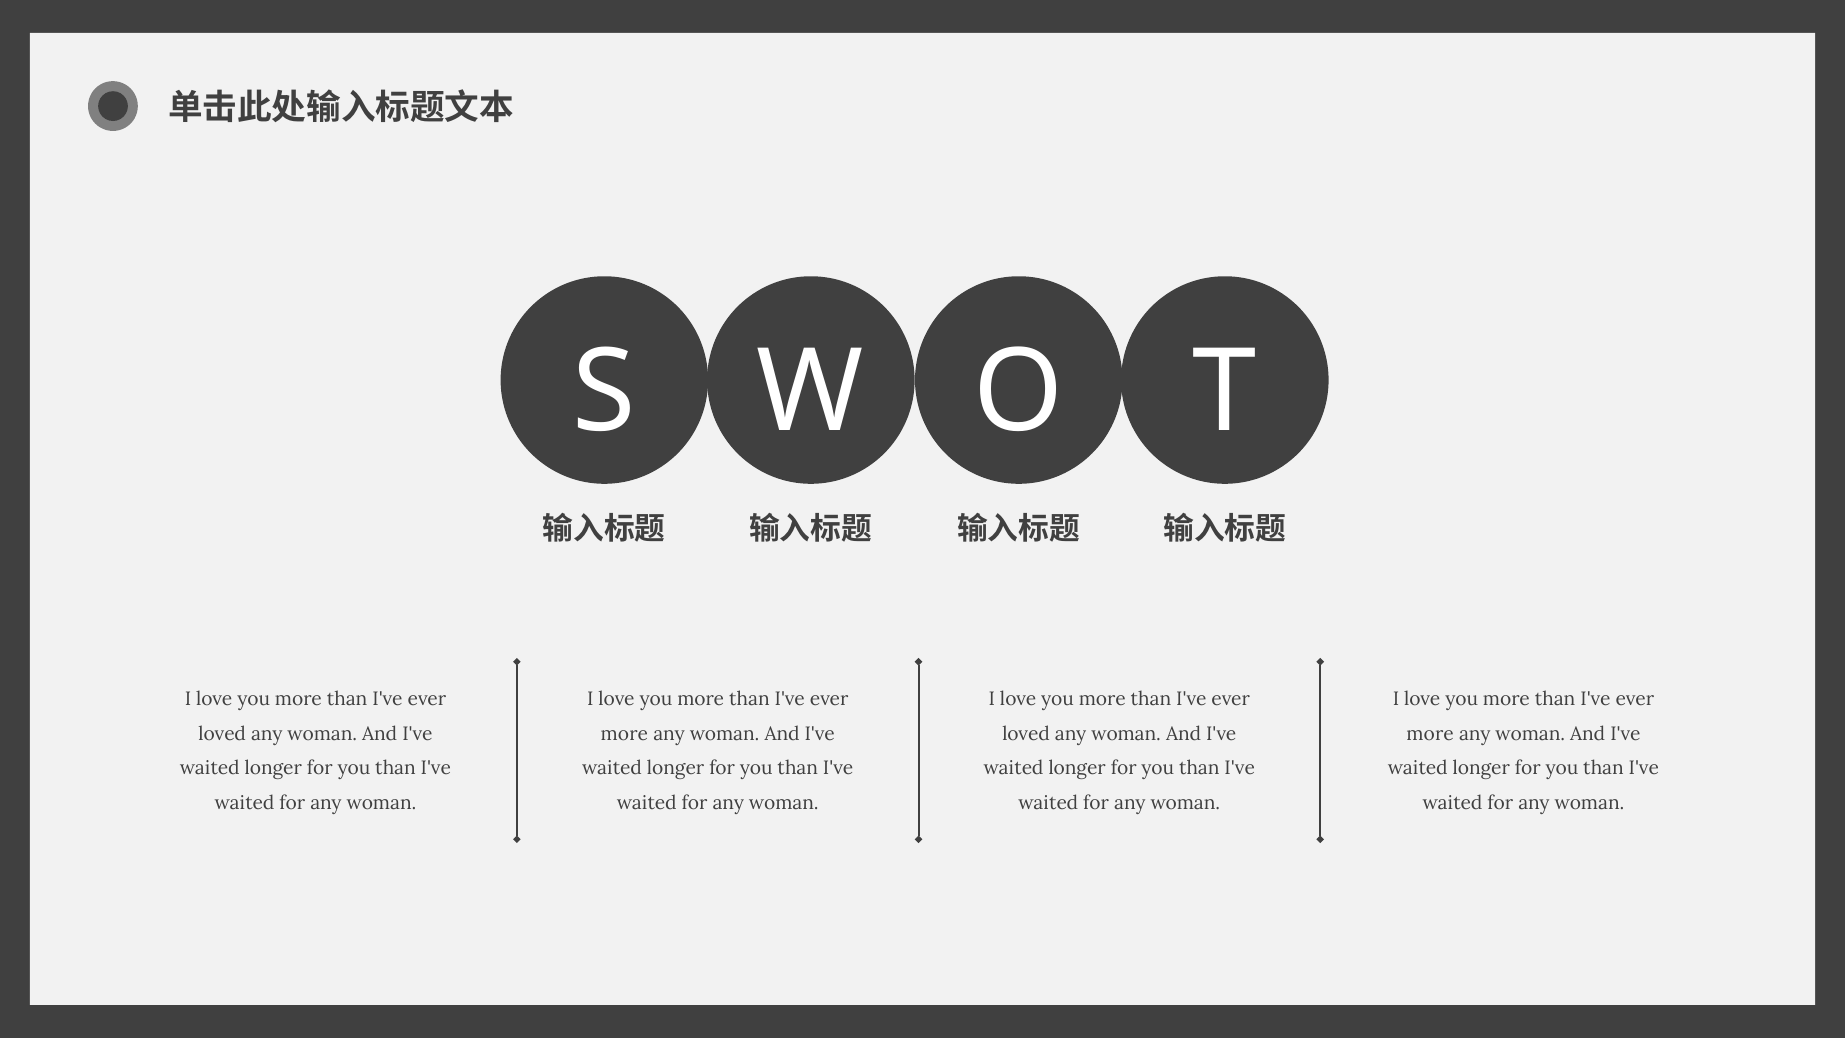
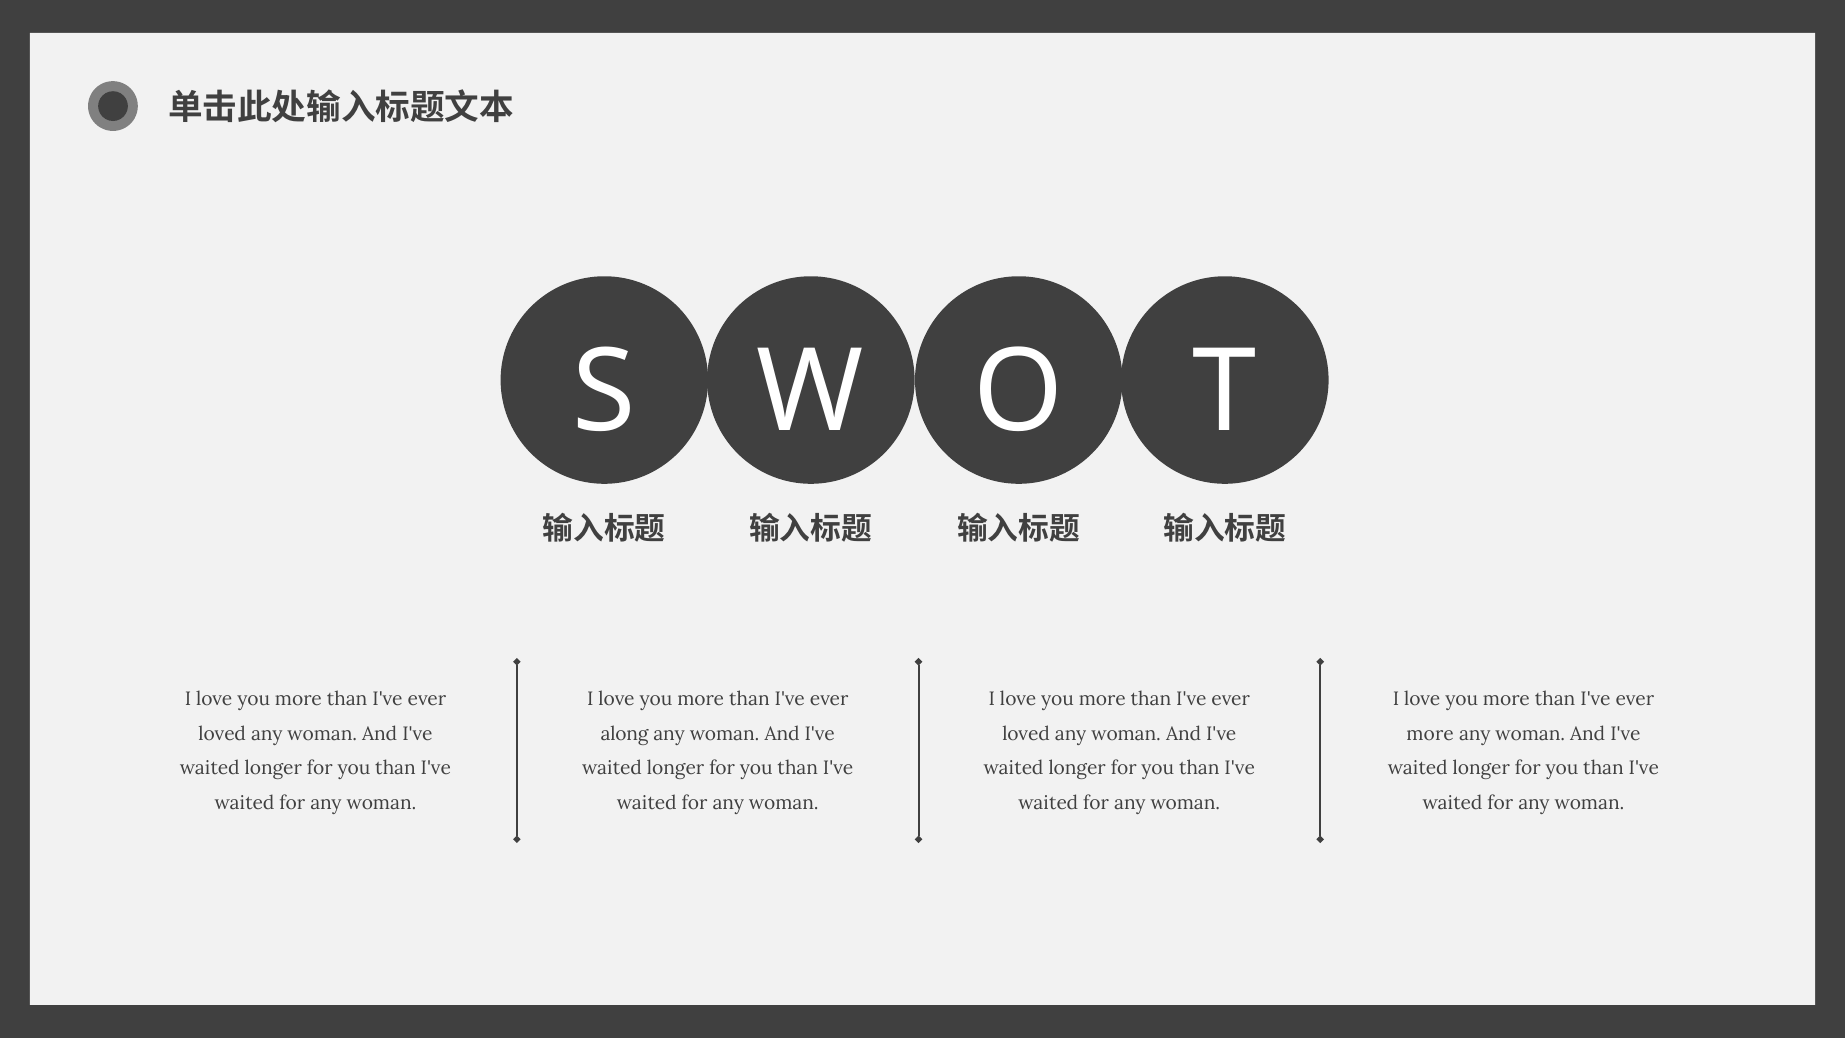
more at (624, 734): more -> along
